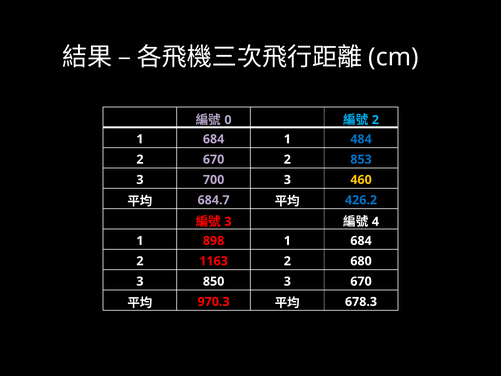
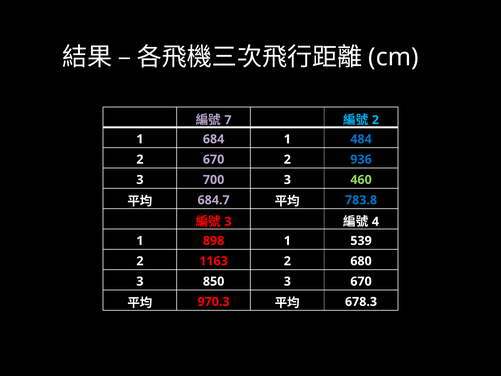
0: 0 -> 7
853: 853 -> 936
460 colour: yellow -> light green
426.2: 426.2 -> 783.8
898 1 684: 684 -> 539
